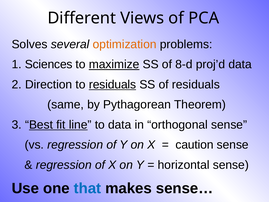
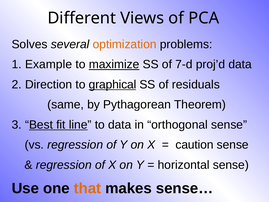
Sciences: Sciences -> Example
8-d: 8-d -> 7-d
to residuals: residuals -> graphical
that colour: blue -> orange
